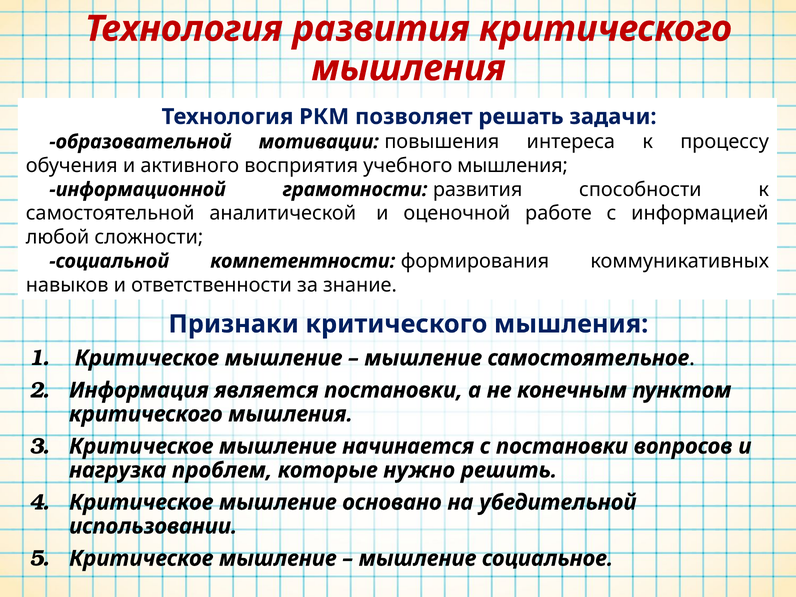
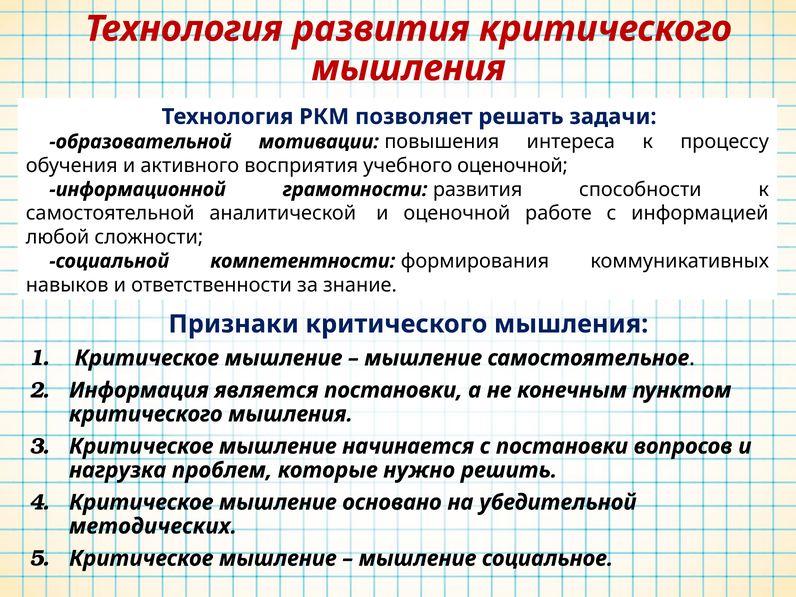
учебного мышления: мышления -> оценочной
использовании: использовании -> методических
